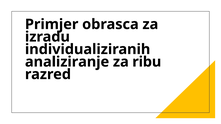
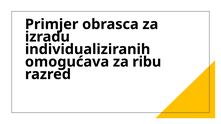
analiziranje: analiziranje -> omogućava
